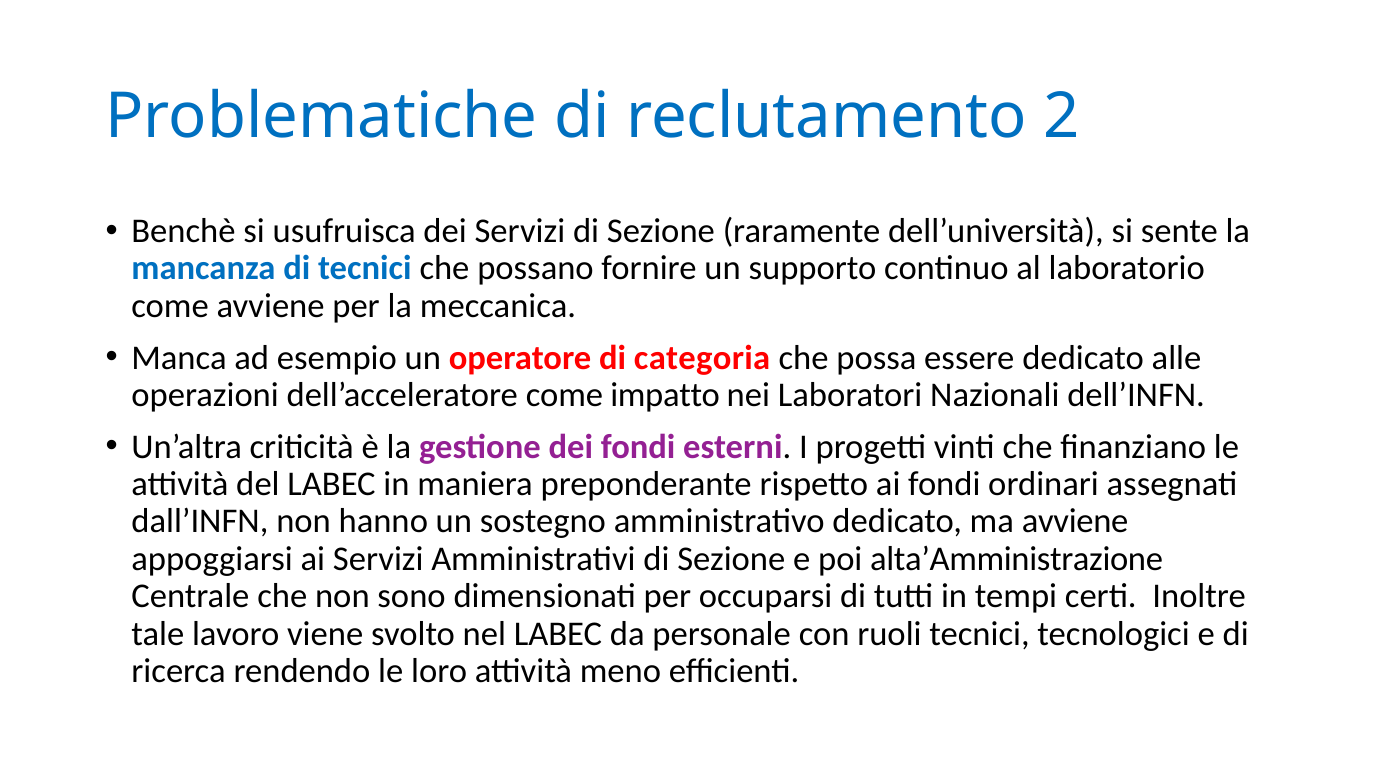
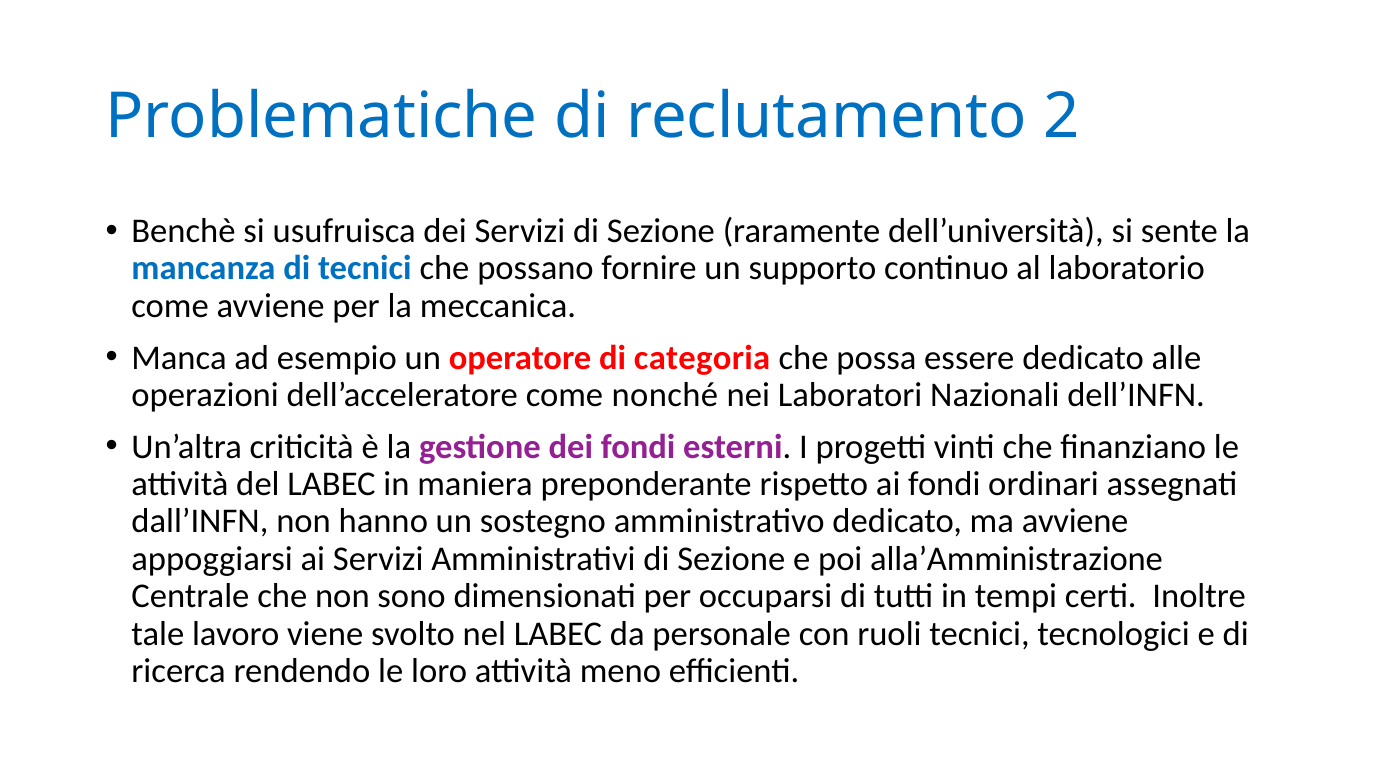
impatto: impatto -> nonché
alta’Amministrazione: alta’Amministrazione -> alla’Amministrazione
